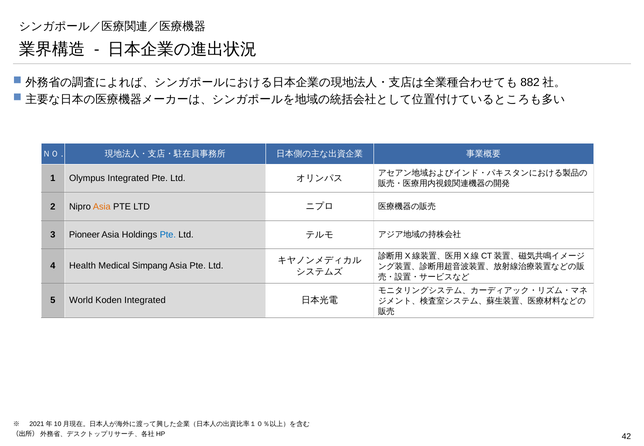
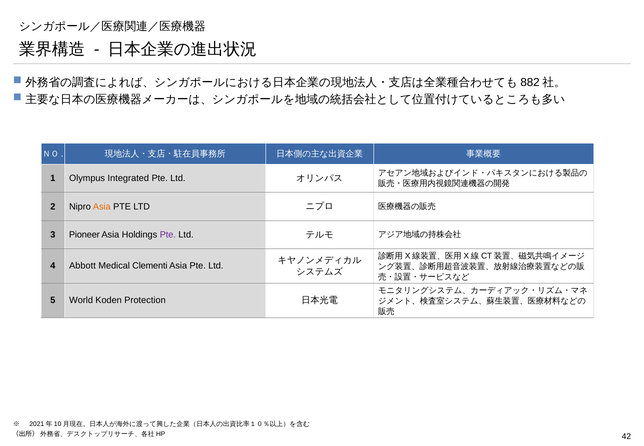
Pte at (168, 235) colour: blue -> purple
Health: Health -> Abbott
Simpang: Simpang -> Clementi
Koden Integrated: Integrated -> Protection
